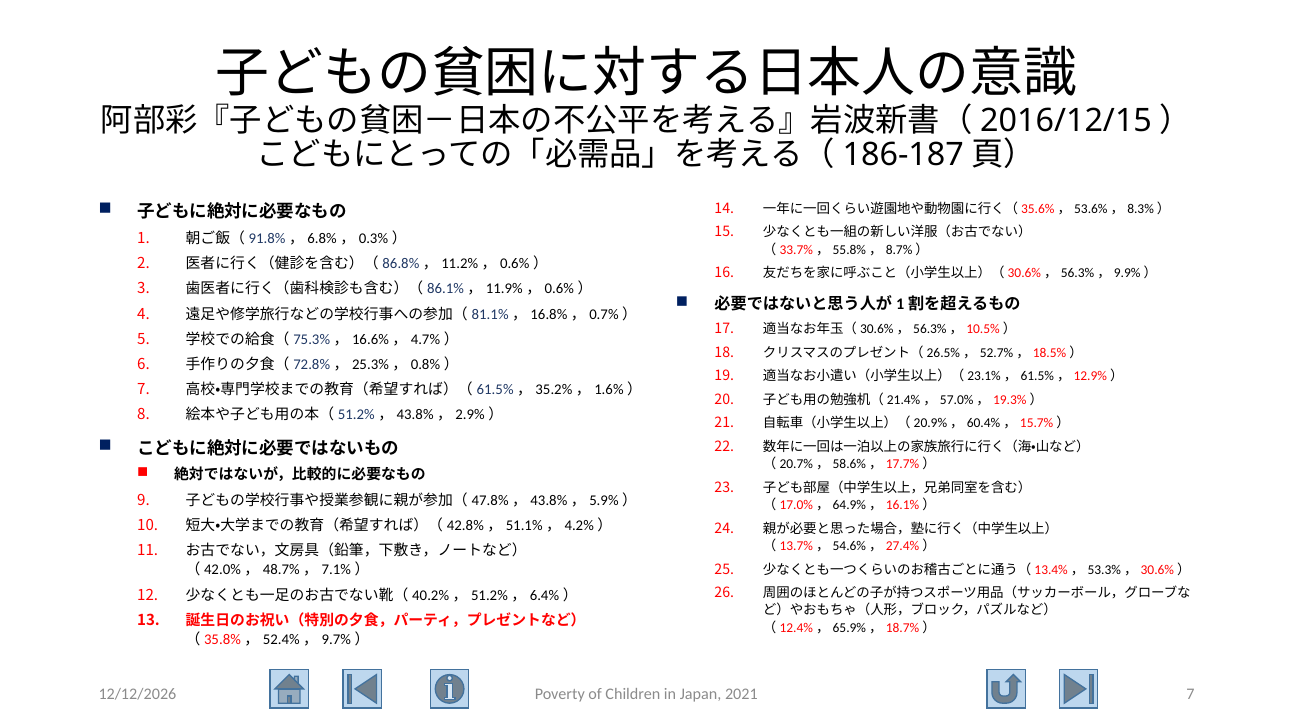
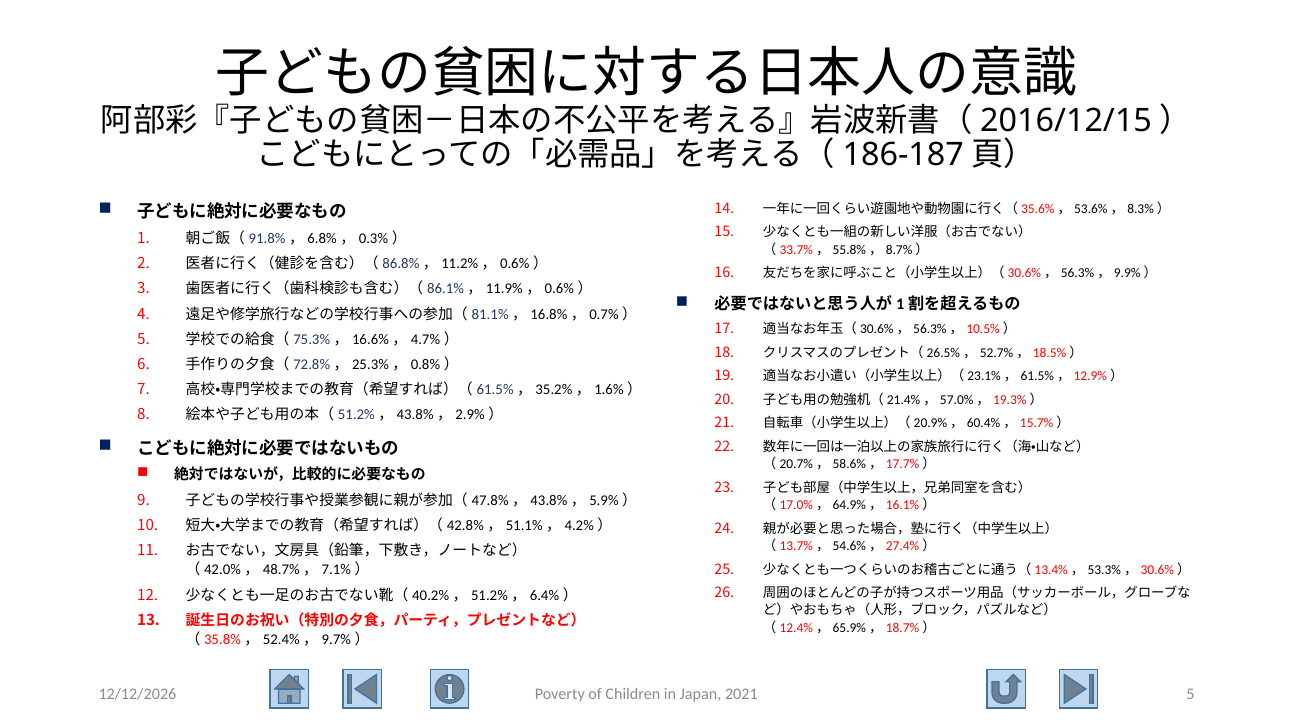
2021 7: 7 -> 5
